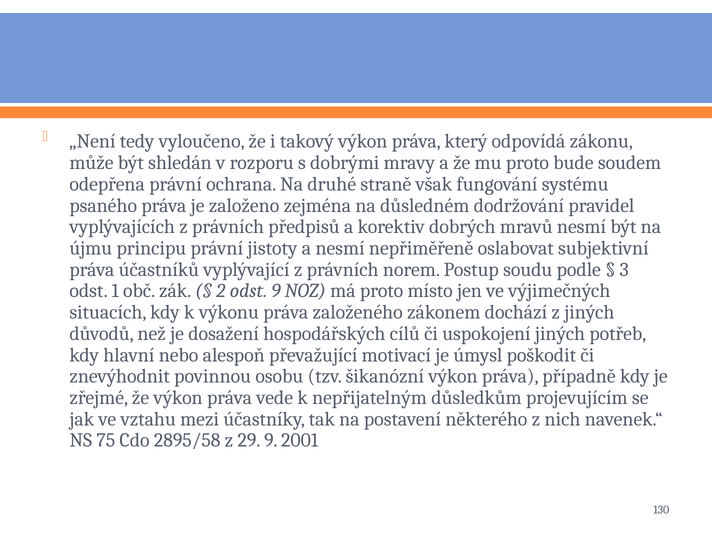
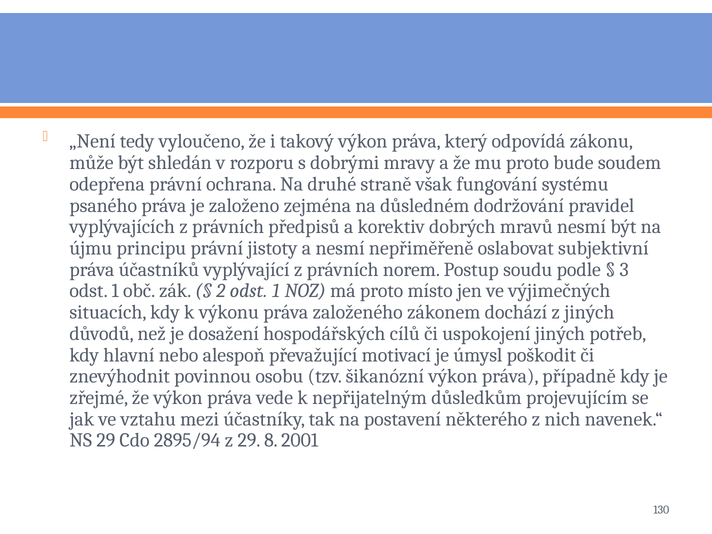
2 odst 9: 9 -> 1
NS 75: 75 -> 29
2895/58: 2895/58 -> 2895/94
29 9: 9 -> 8
